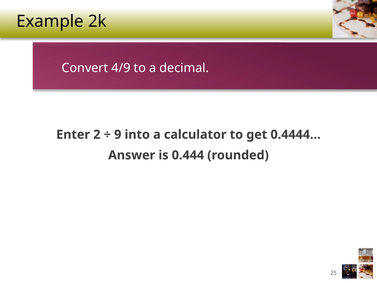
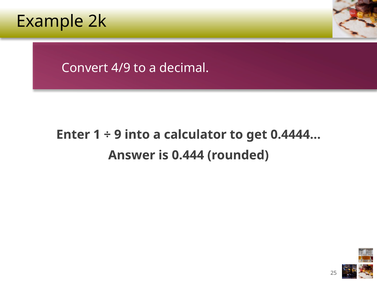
2: 2 -> 1
